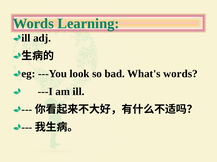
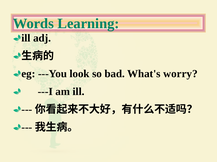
What's words: words -> worry
